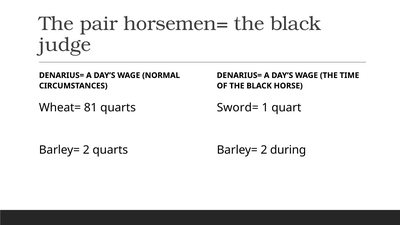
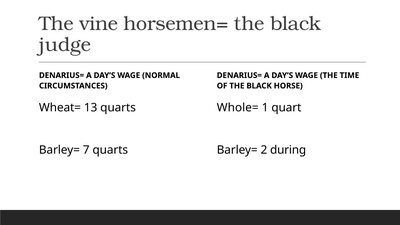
pair: pair -> vine
81: 81 -> 13
Sword=: Sword= -> Whole=
2 at (86, 150): 2 -> 7
